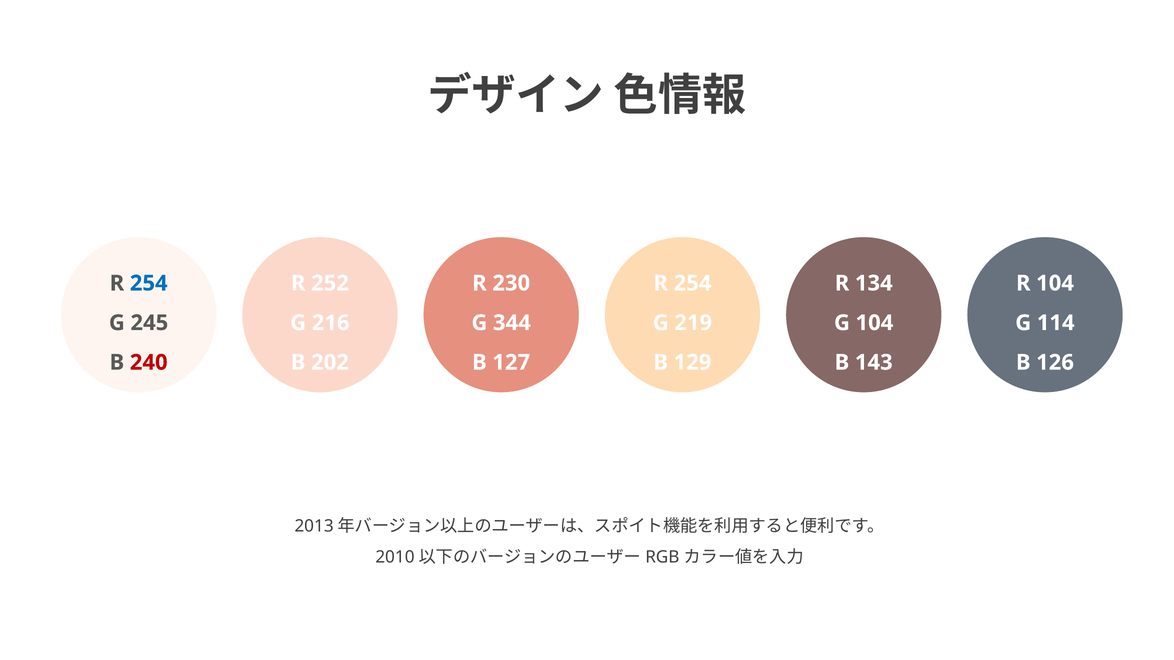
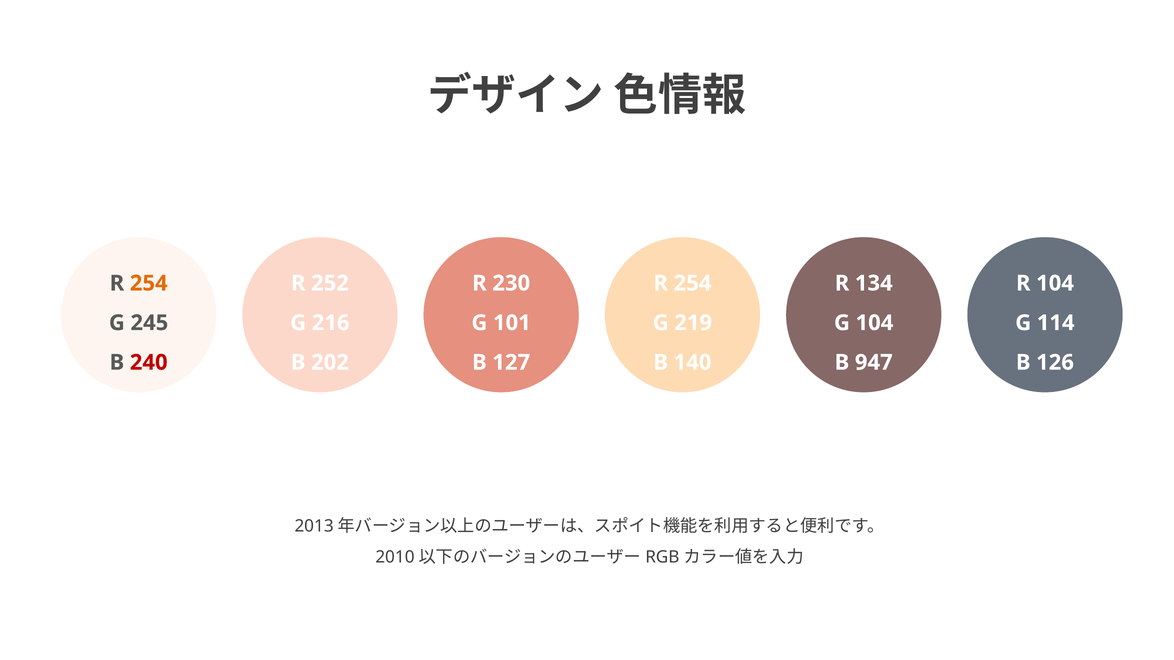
254 at (149, 283) colour: blue -> orange
344: 344 -> 101
129: 129 -> 140
143: 143 -> 947
